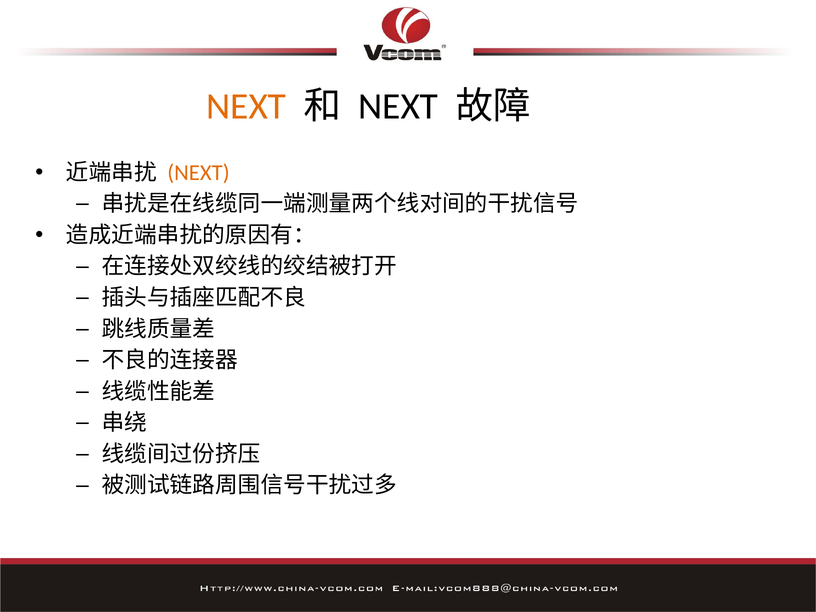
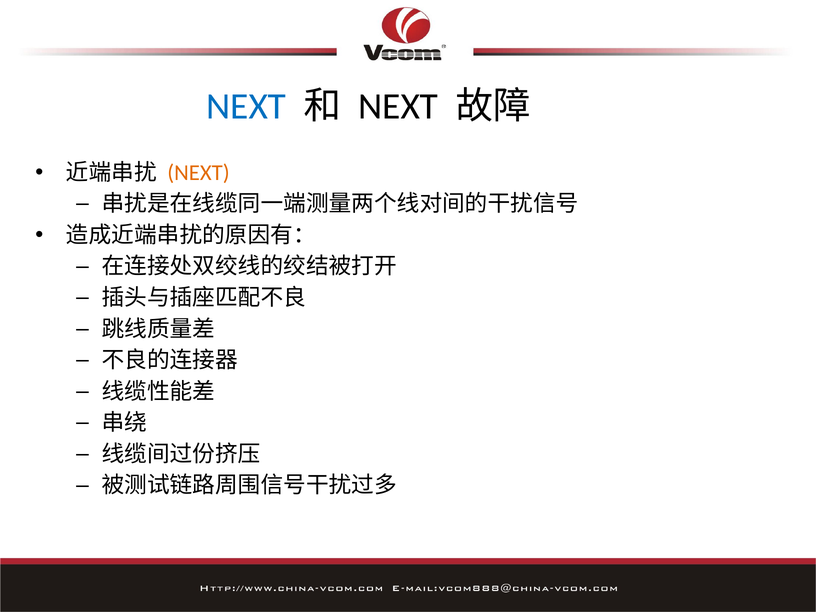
NEXT at (246, 107) colour: orange -> blue
